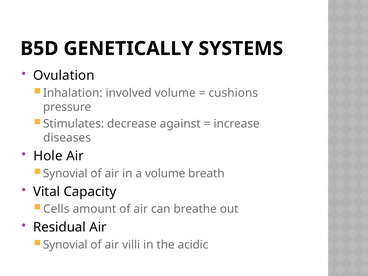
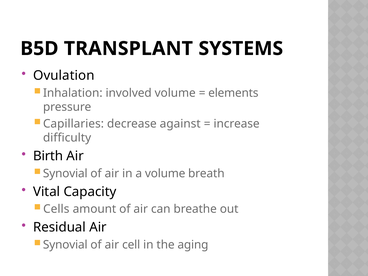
GENETICALLY: GENETICALLY -> TRANSPLANT
cushions: cushions -> elements
Stimulates: Stimulates -> Capillaries
diseases: diseases -> difficulty
Hole: Hole -> Birth
villi: villi -> cell
acidic: acidic -> aging
